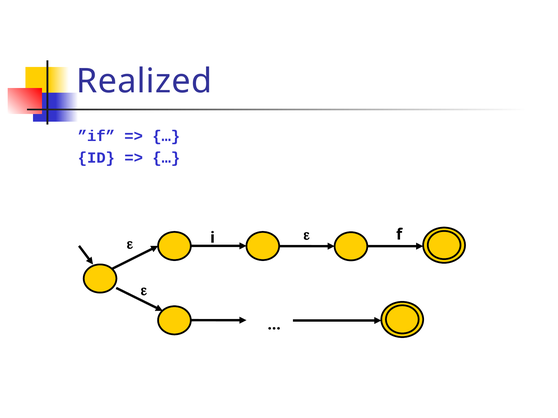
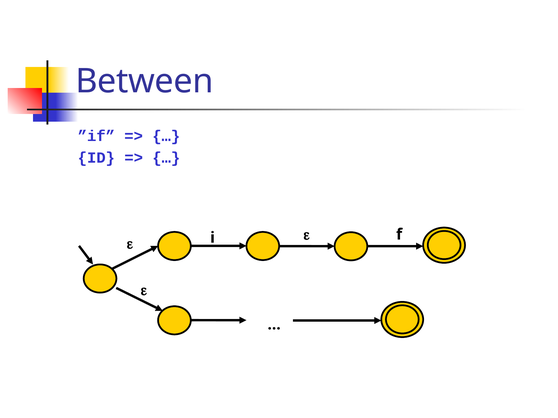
Realized: Realized -> Between
